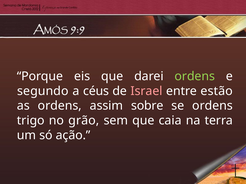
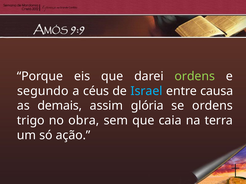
Israel colour: pink -> light blue
estão: estão -> causa
as ordens: ordens -> demais
sobre: sobre -> glória
grão: grão -> obra
